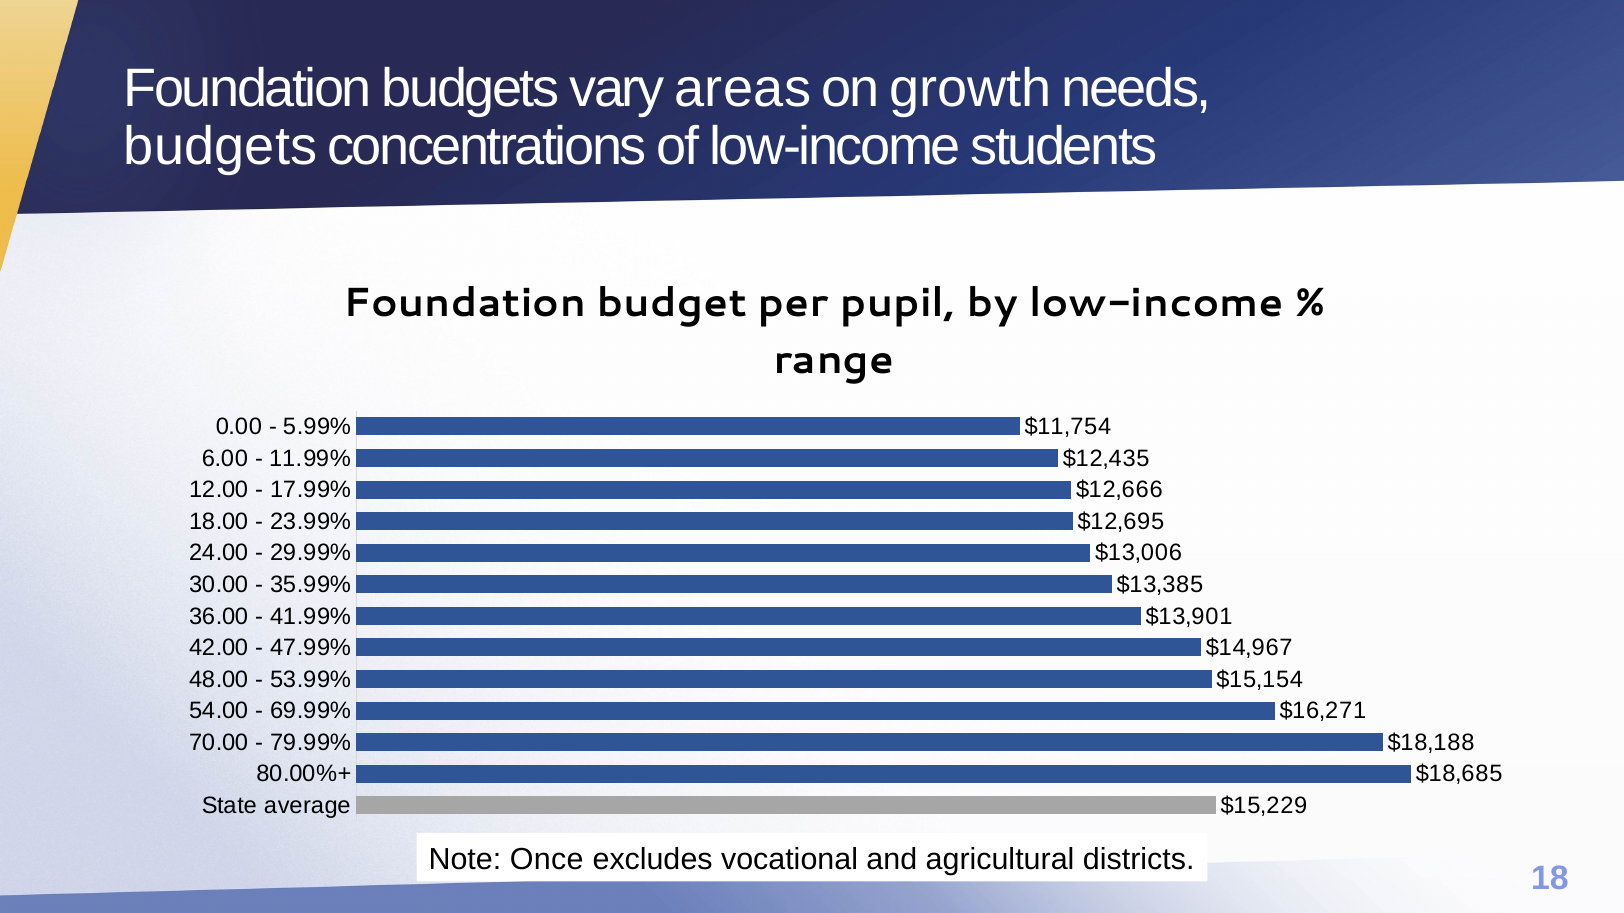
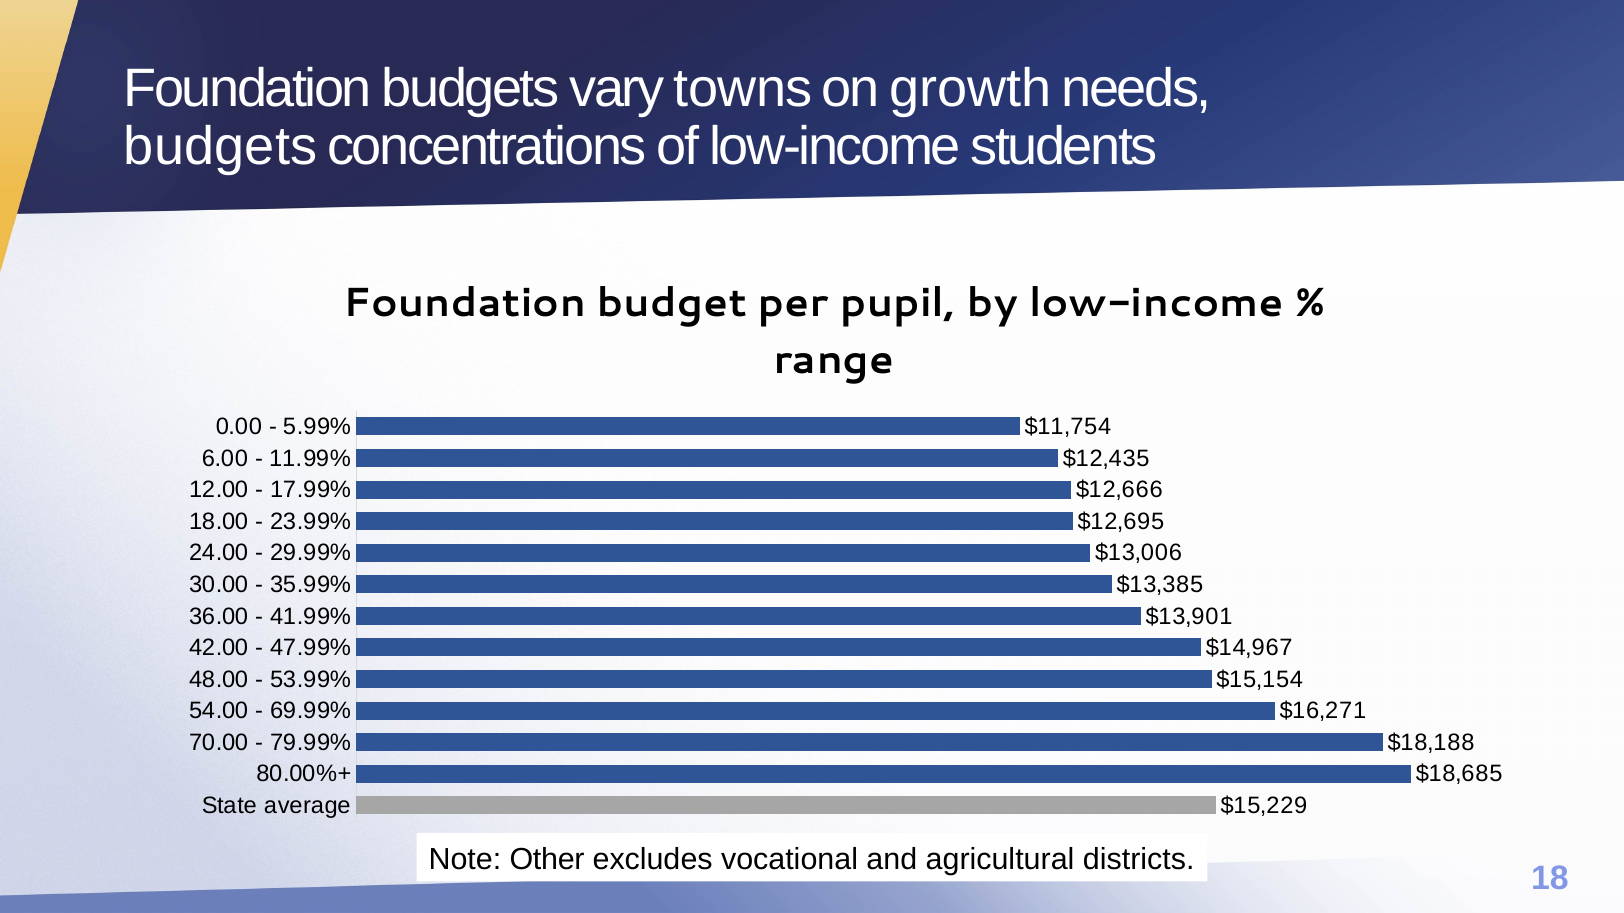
areas: areas -> towns
Once: Once -> Other
